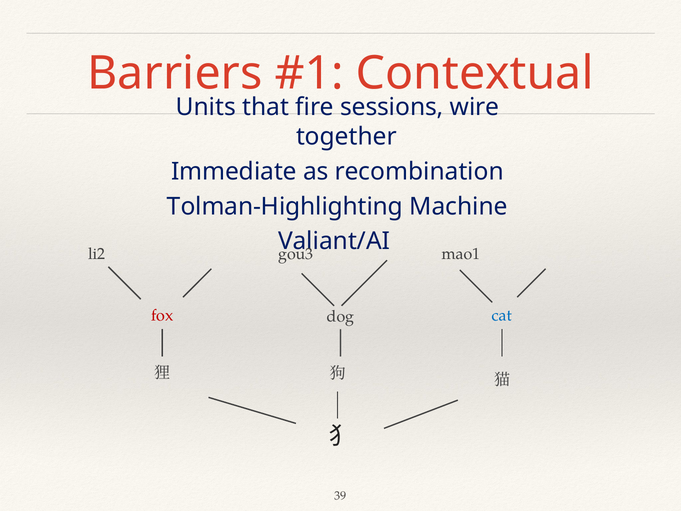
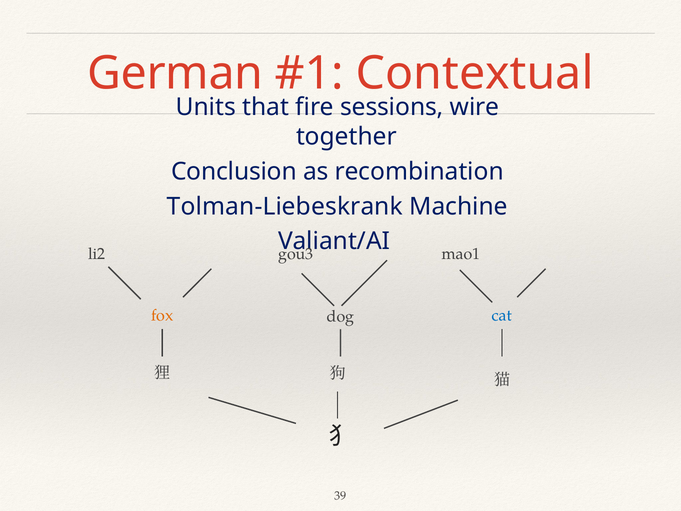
Barriers: Barriers -> German
Immediate: Immediate -> Conclusion
Tolman-Highlighting: Tolman-Highlighting -> Tolman-Liebeskrank
fox colour: red -> orange
